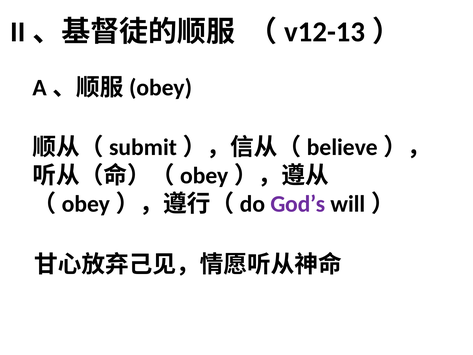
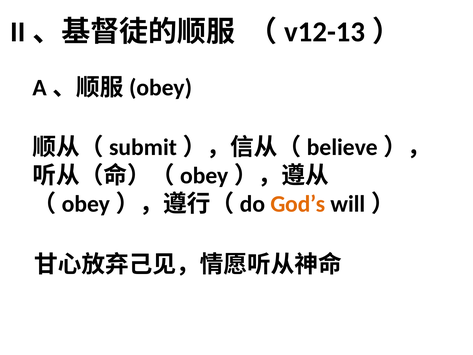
God’s colour: purple -> orange
